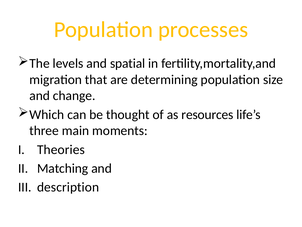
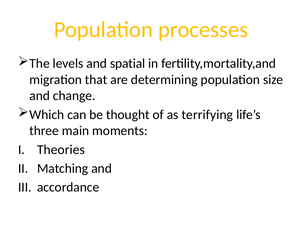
resources: resources -> terrifying
description: description -> accordance
